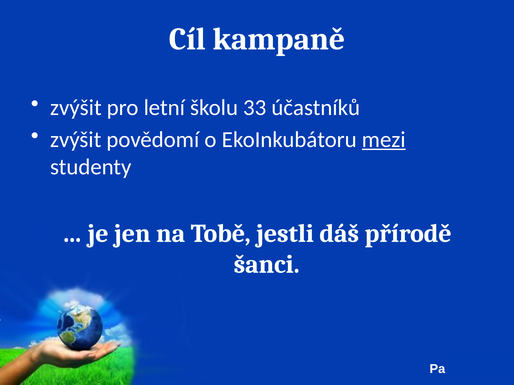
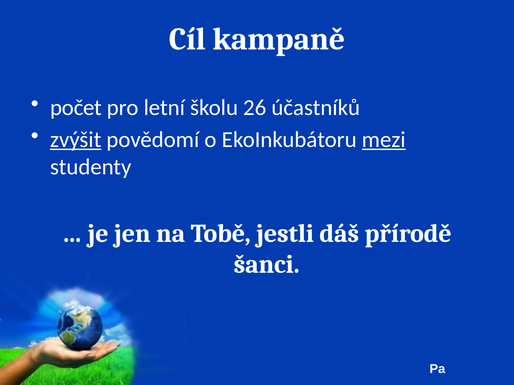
zvýšit at (76, 108): zvýšit -> počet
33: 33 -> 26
zvýšit at (76, 140) underline: none -> present
